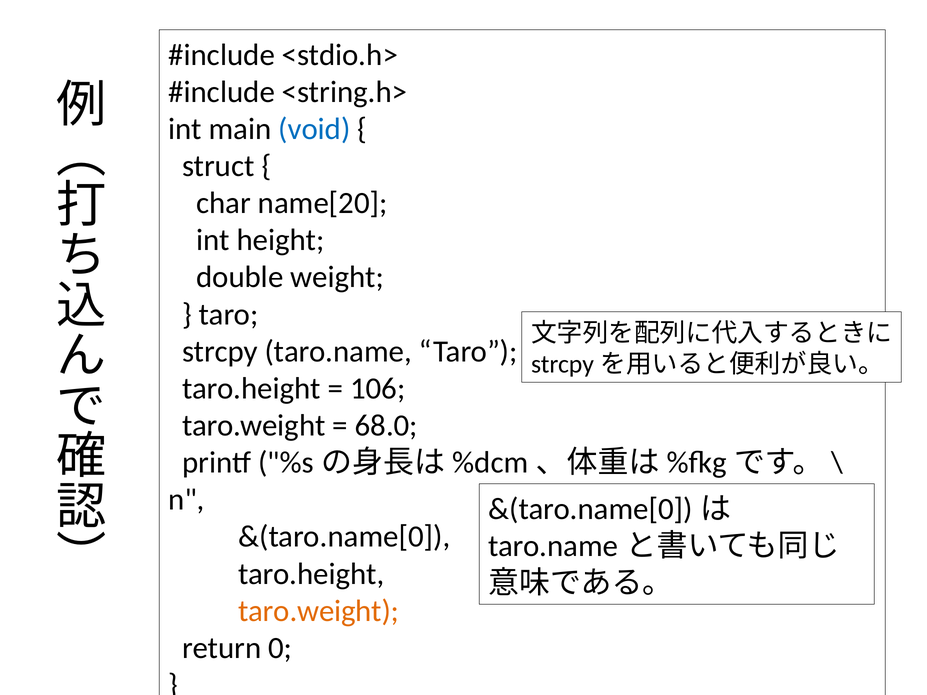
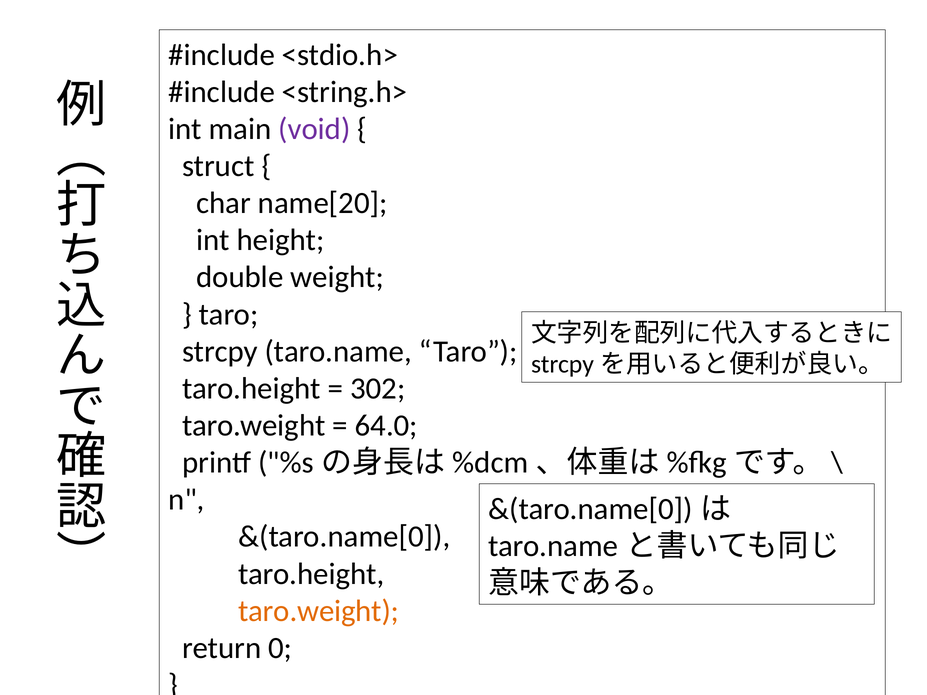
void colour: blue -> purple
106: 106 -> 302
68.0: 68.0 -> 64.0
